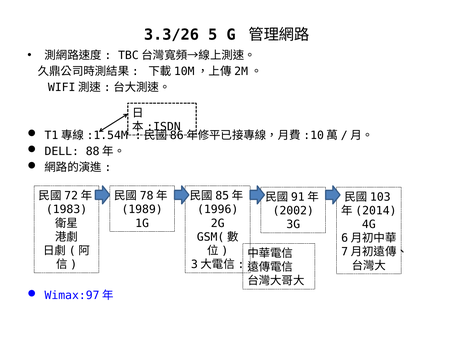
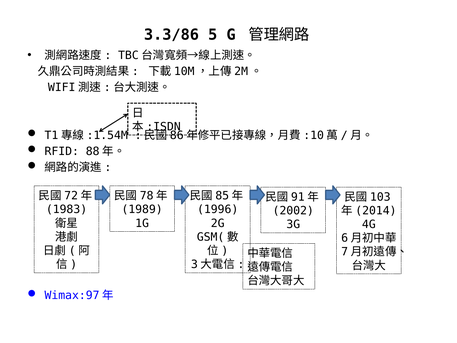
3.3/26: 3.3/26 -> 3.3/86
DELL: DELL -> RFID
